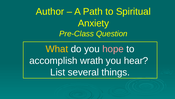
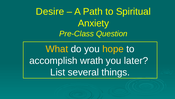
Author: Author -> Desire
hope colour: pink -> yellow
hear: hear -> later
